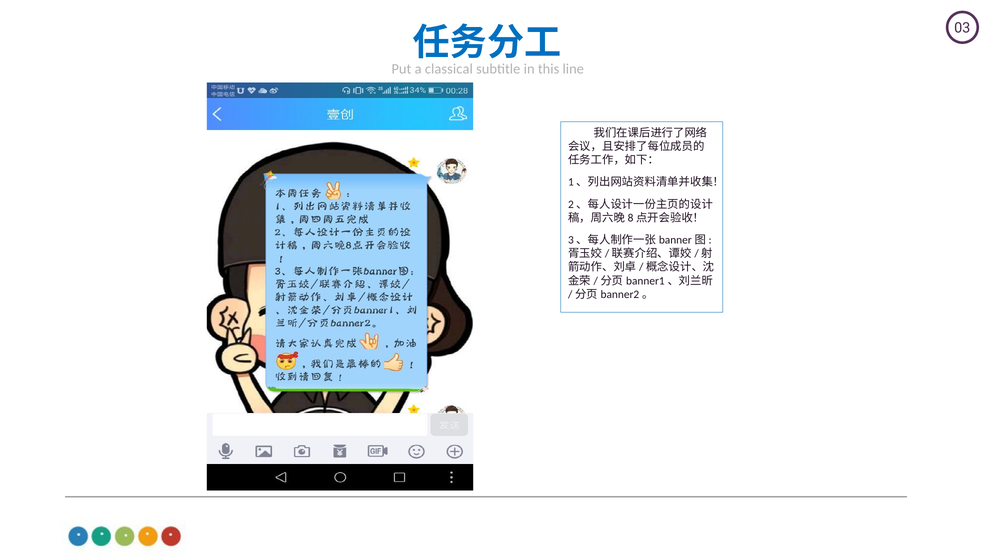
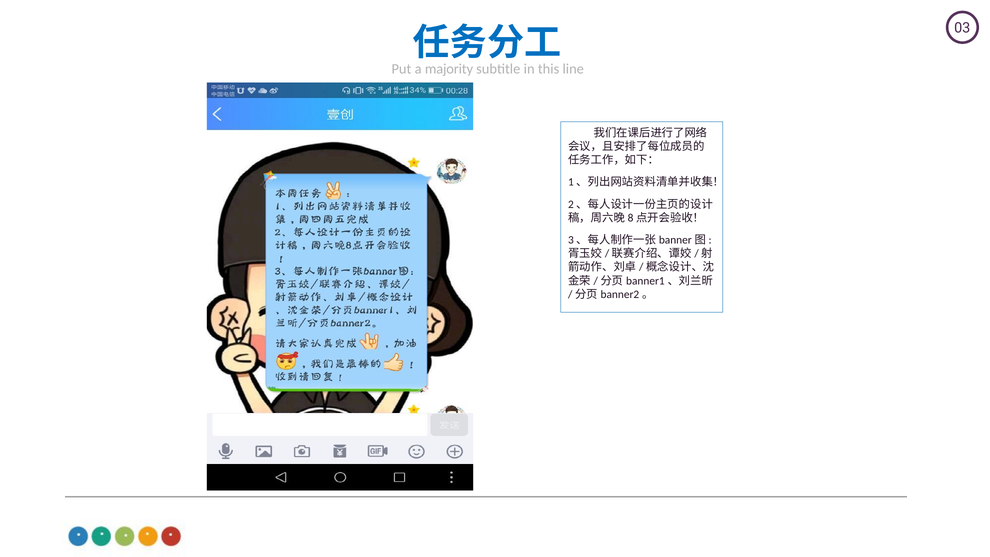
classical: classical -> majority
